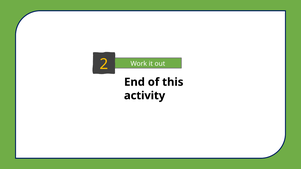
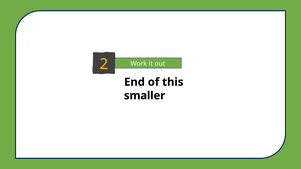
activity: activity -> smaller
